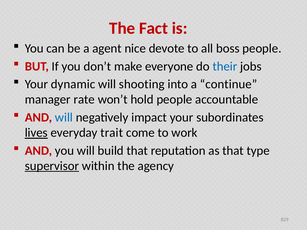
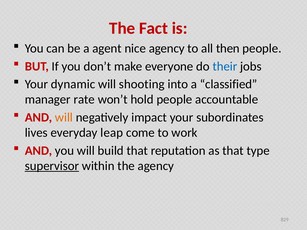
nice devote: devote -> agency
boss: boss -> then
continue: continue -> classified
will at (64, 118) colour: blue -> orange
lives underline: present -> none
trait: trait -> leap
